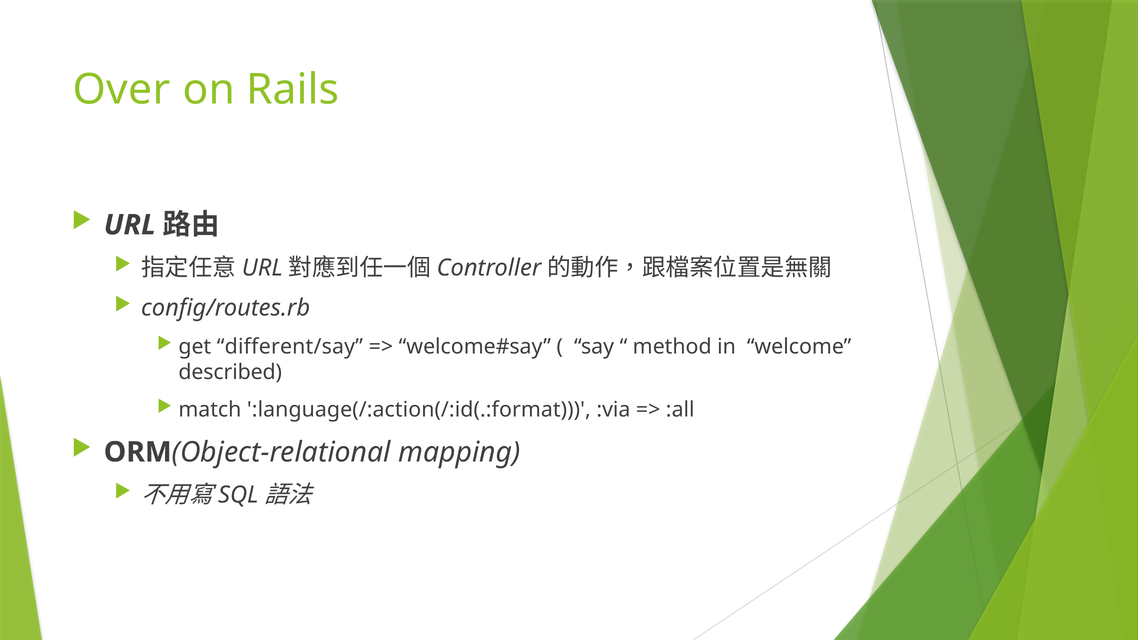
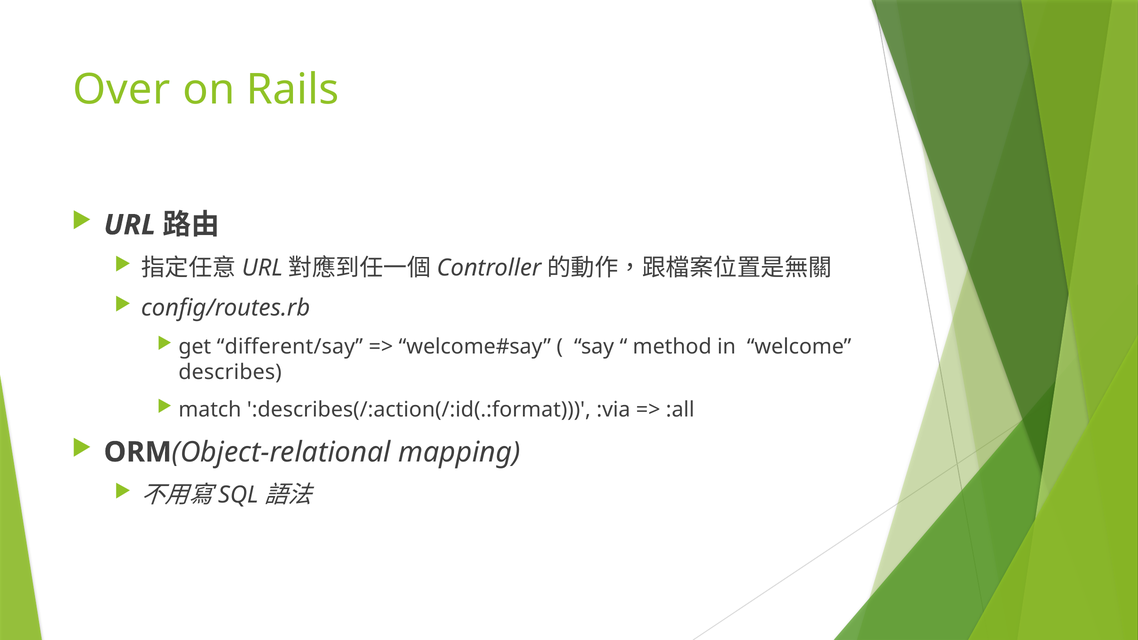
described: described -> describes
:language(/:action(/:id(.:format: :language(/:action(/:id(.:format -> :describes(/:action(/:id(.:format
